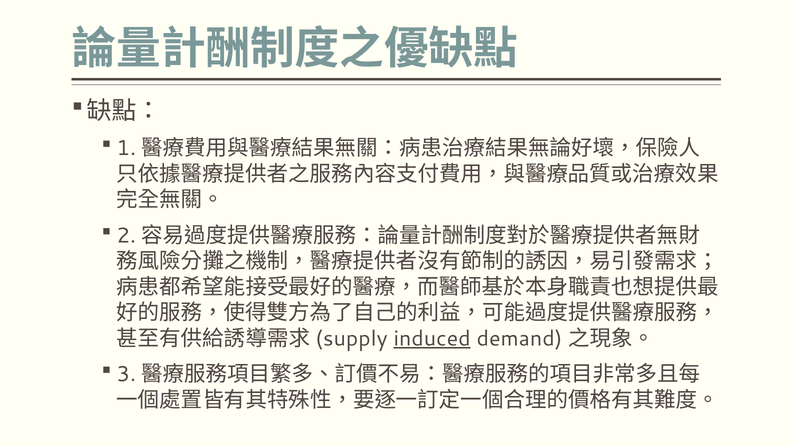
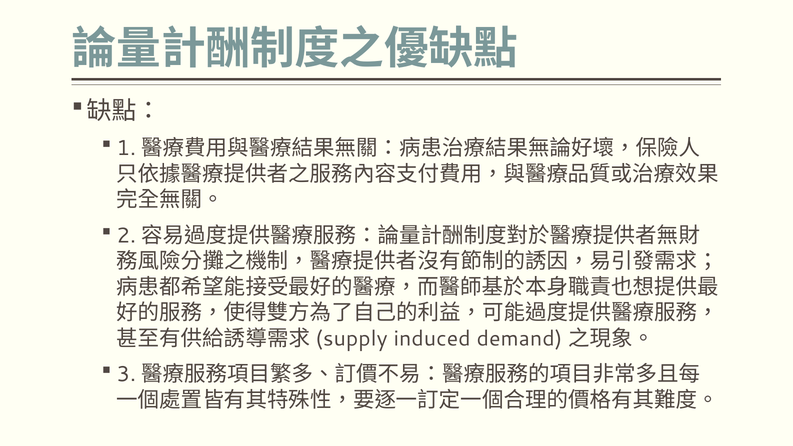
induced underline: present -> none
